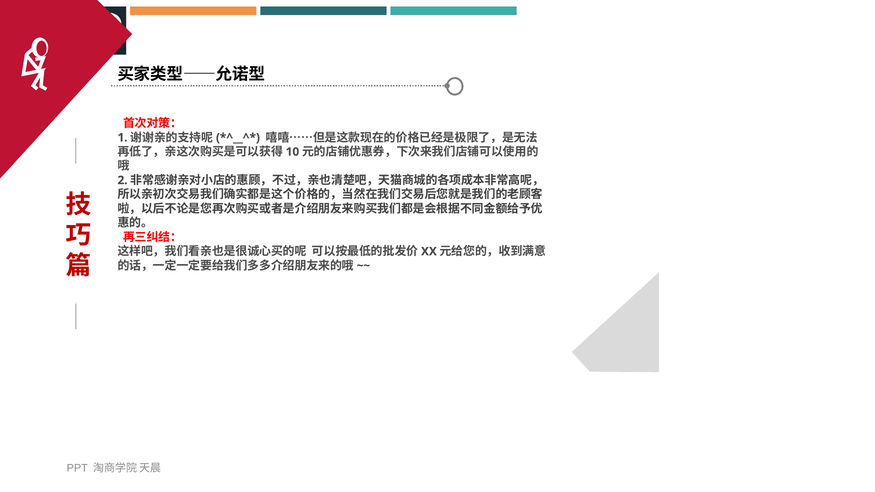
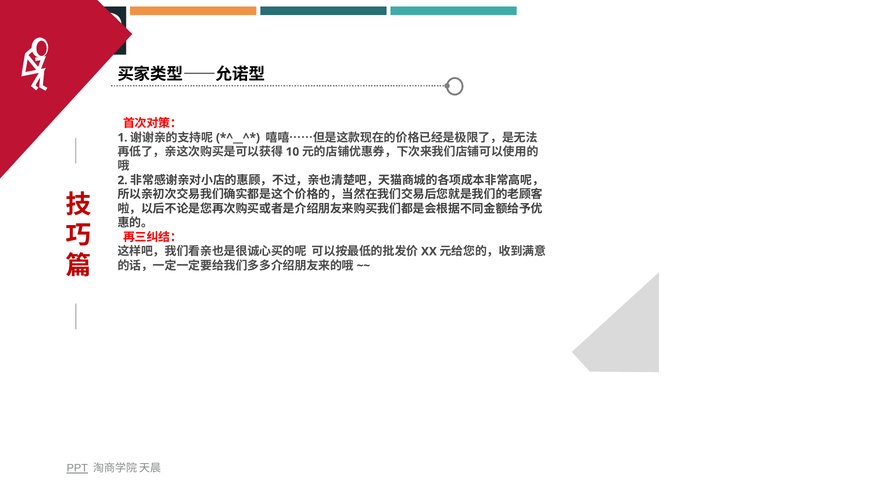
PPT underline: none -> present
